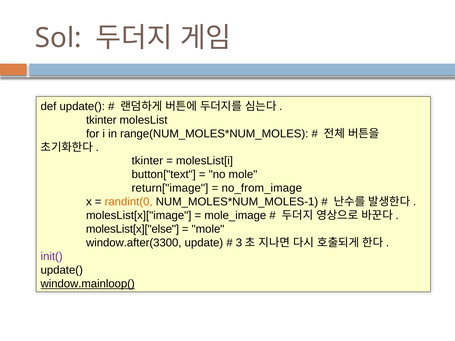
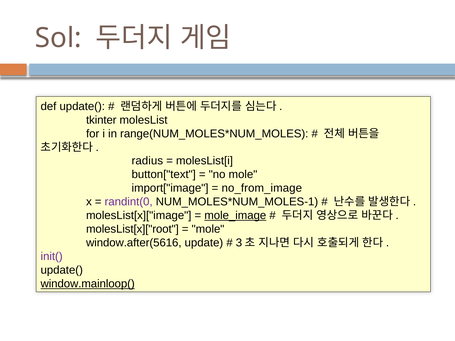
tkinter at (147, 161): tkinter -> radius
return["image: return["image -> import["image
randint(0 colour: orange -> purple
mole_image underline: none -> present
molesList[x]["else: molesList[x]["else -> molesList[x]["root
window.after(3300: window.after(3300 -> window.after(5616
